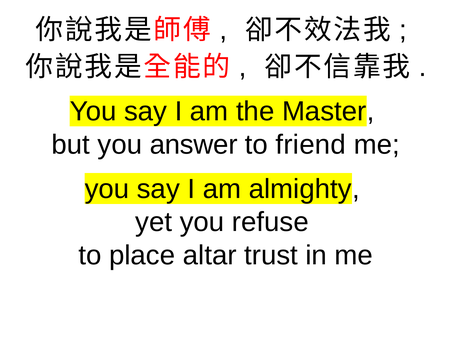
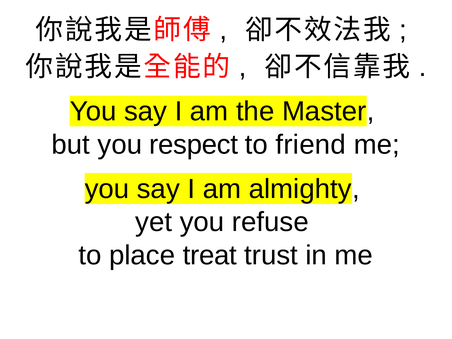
answer: answer -> respect
altar: altar -> treat
